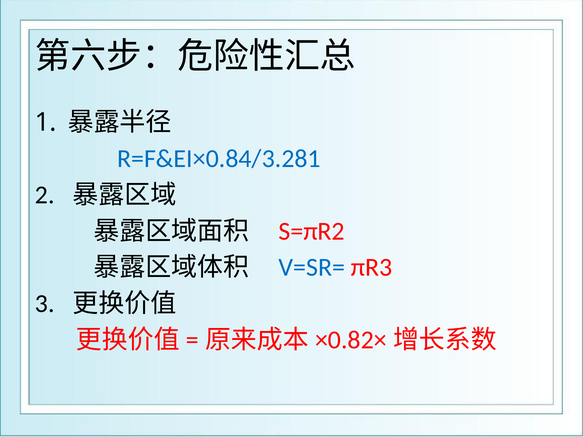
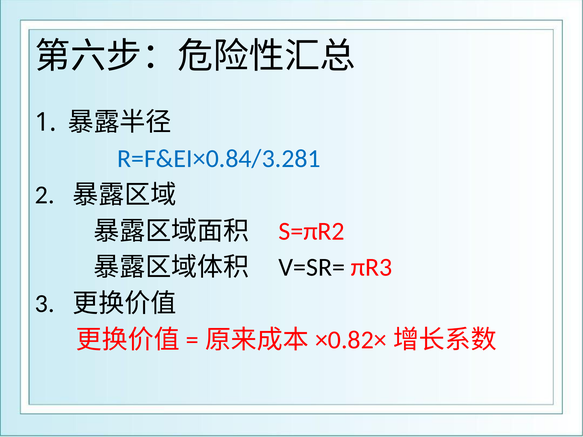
V=SR= colour: blue -> black
